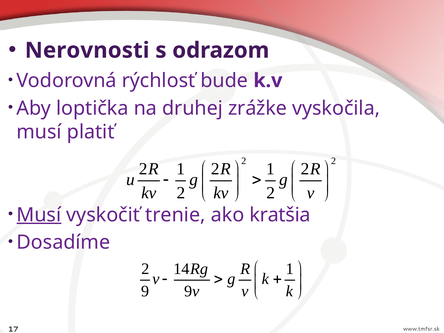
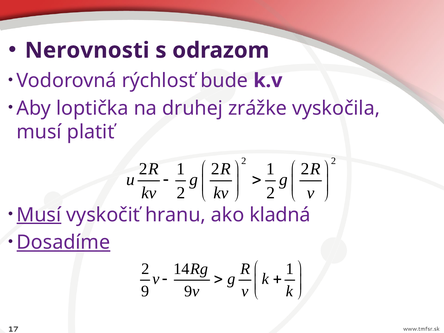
trenie: trenie -> hranu
kratšia: kratšia -> kladná
Dosadíme underline: none -> present
